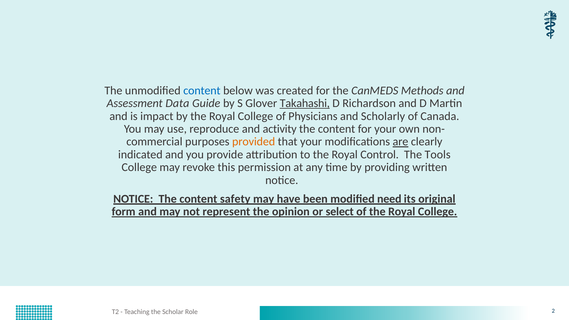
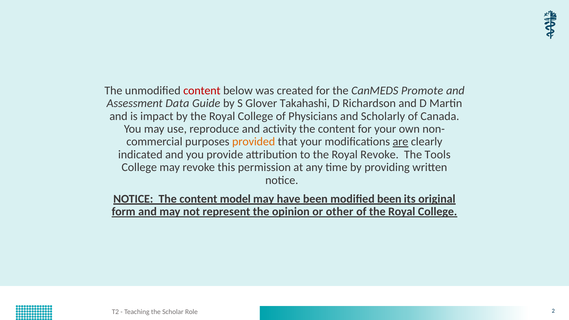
content at (202, 91) colour: blue -> red
Methods: Methods -> Promote
Takahashi underline: present -> none
Royal Control: Control -> Revoke
safety: safety -> model
modified need: need -> been
select: select -> other
